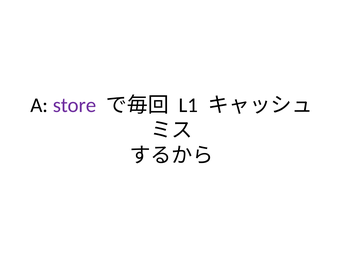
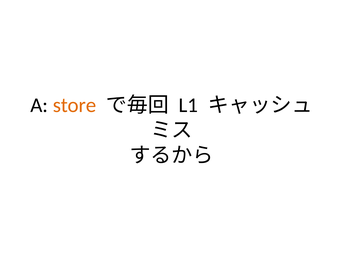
store colour: purple -> orange
